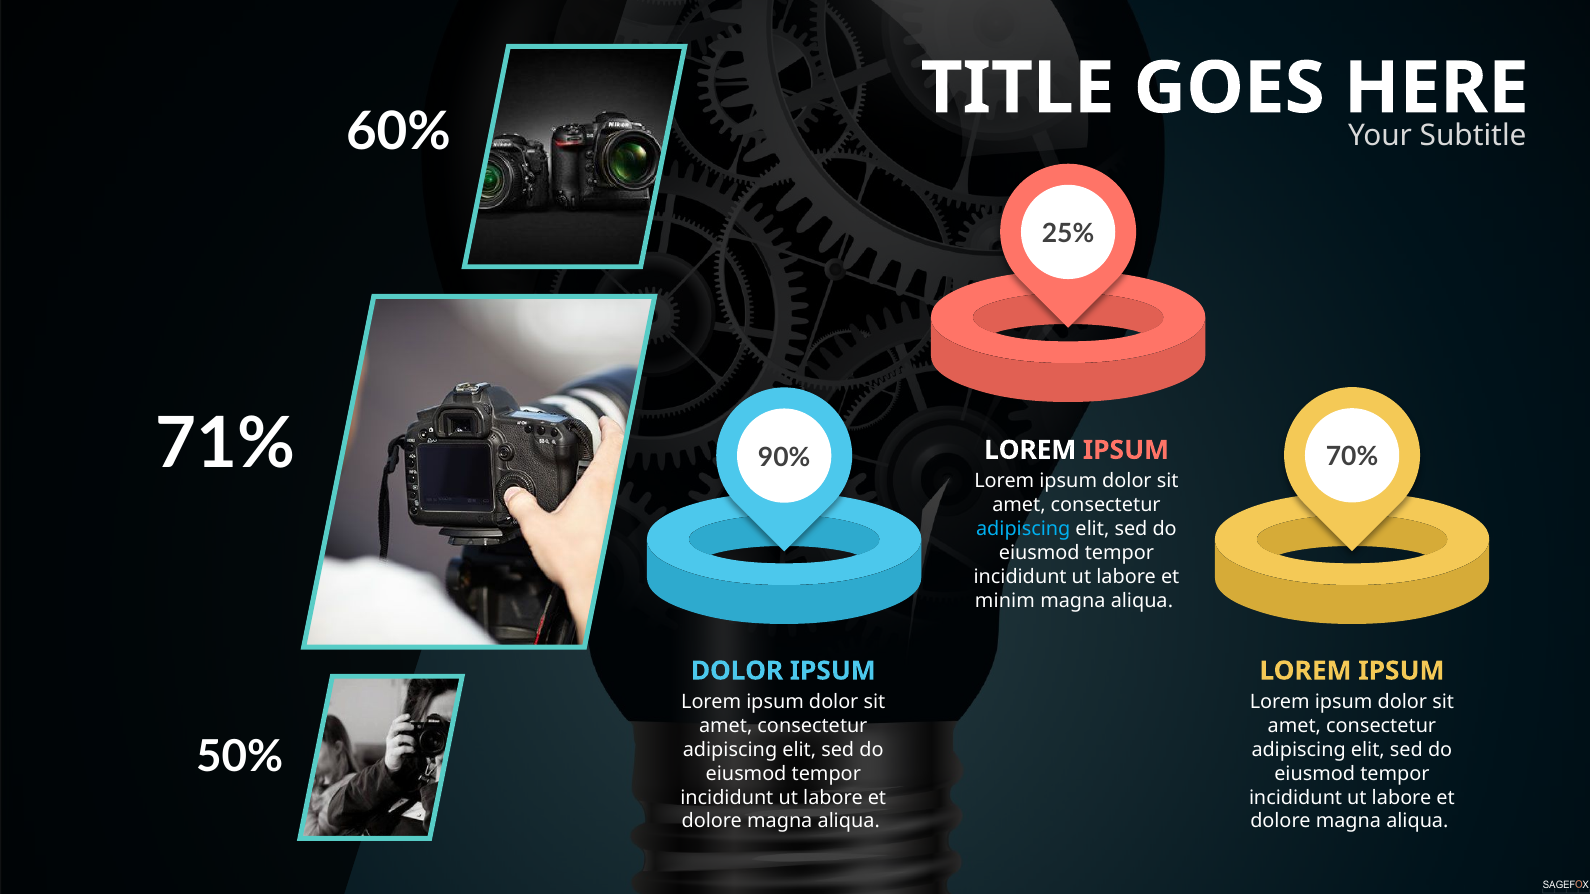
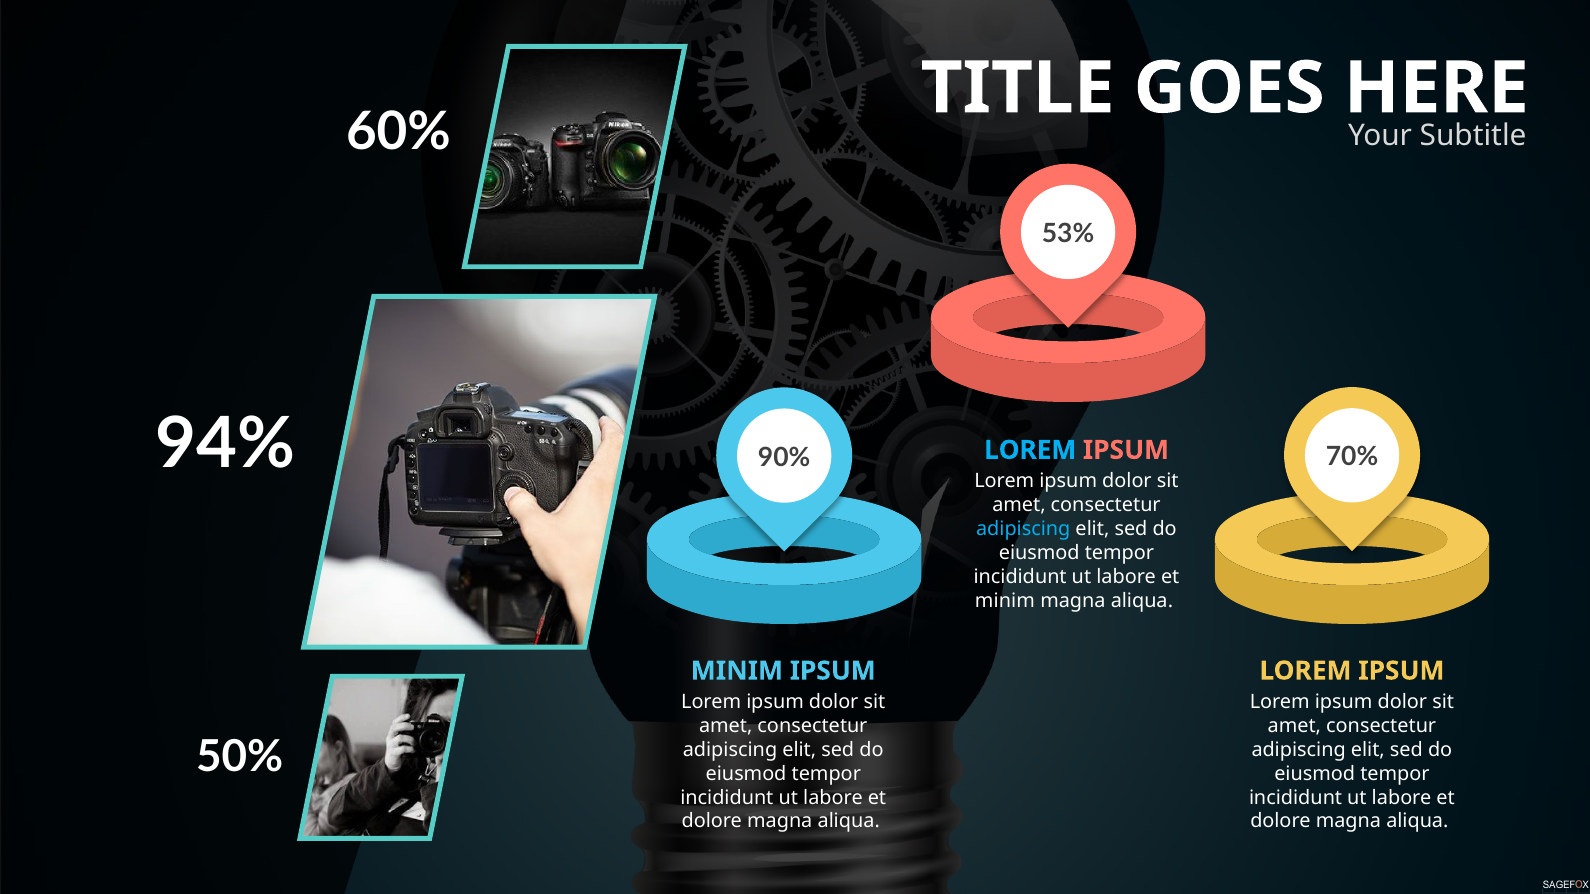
25%: 25% -> 53%
71%: 71% -> 94%
LOREM at (1030, 450) colour: white -> light blue
DOLOR at (737, 671): DOLOR -> MINIM
